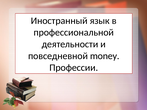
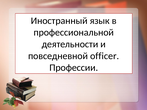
money: money -> officer
